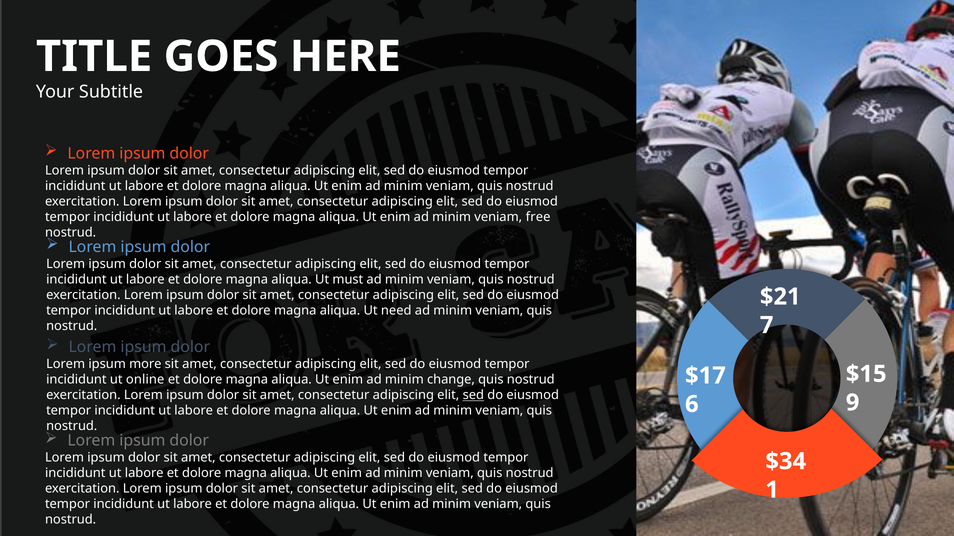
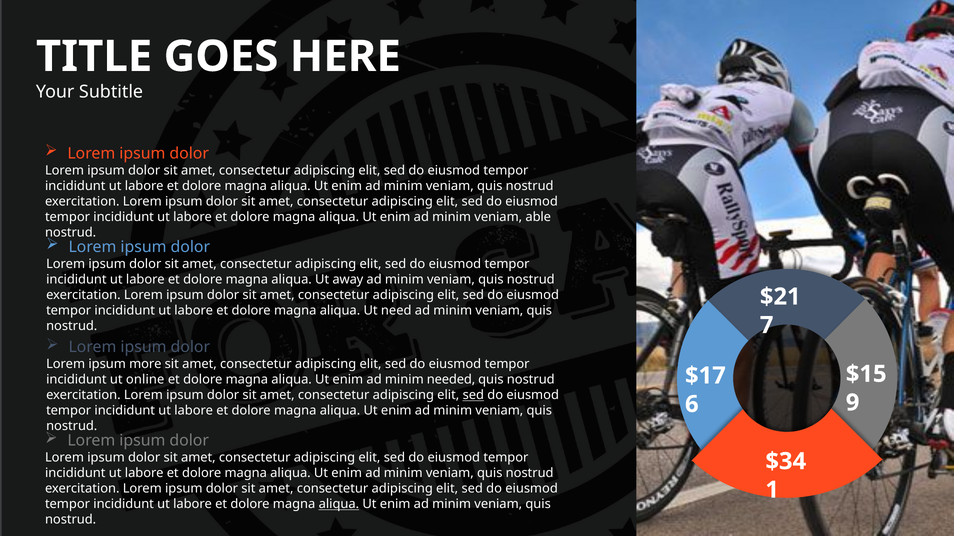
free: free -> able
must: must -> away
change: change -> needed
aliqua at (339, 505) underline: none -> present
